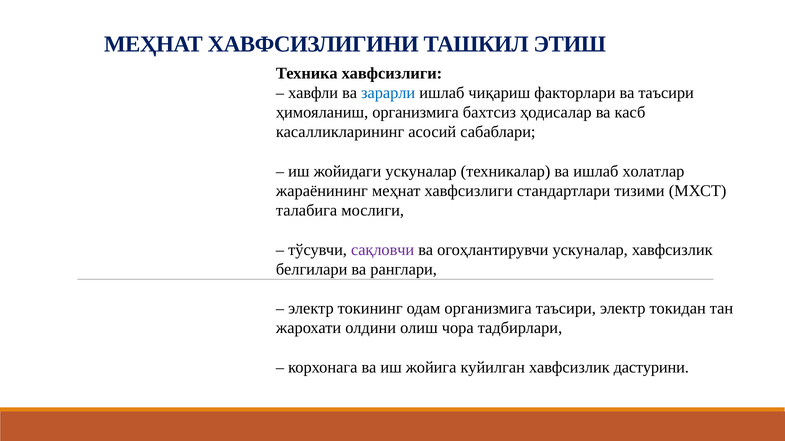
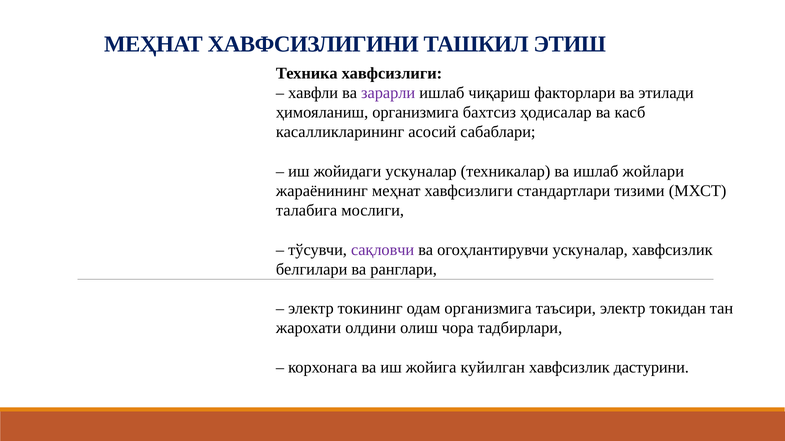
зарарли colour: blue -> purple
ва таъсири: таъсири -> этилади
холатлар: холатлар -> жойлари
